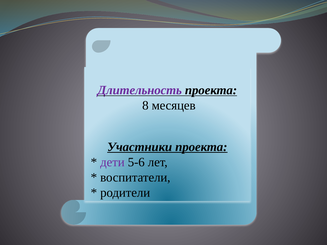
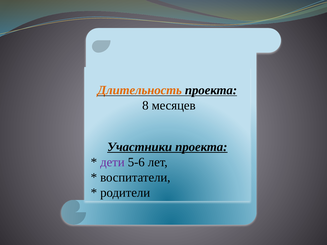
Длительность colour: purple -> orange
